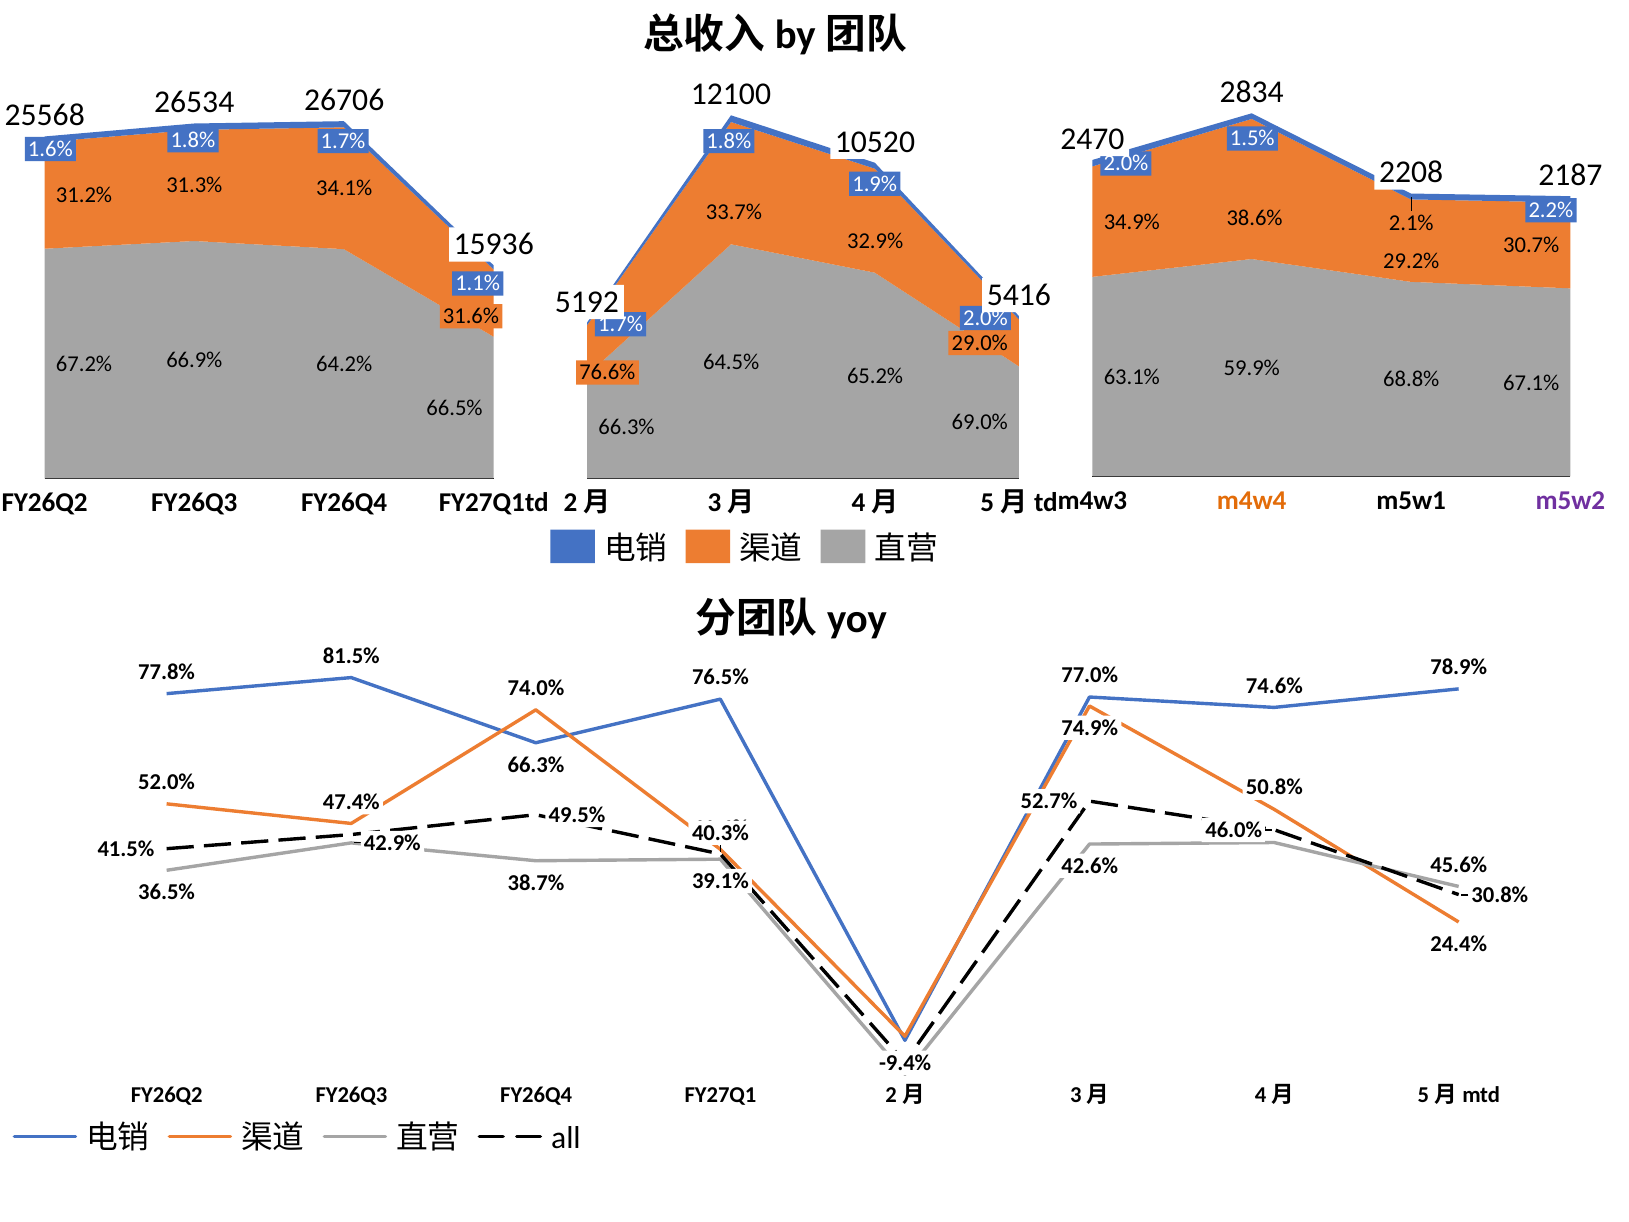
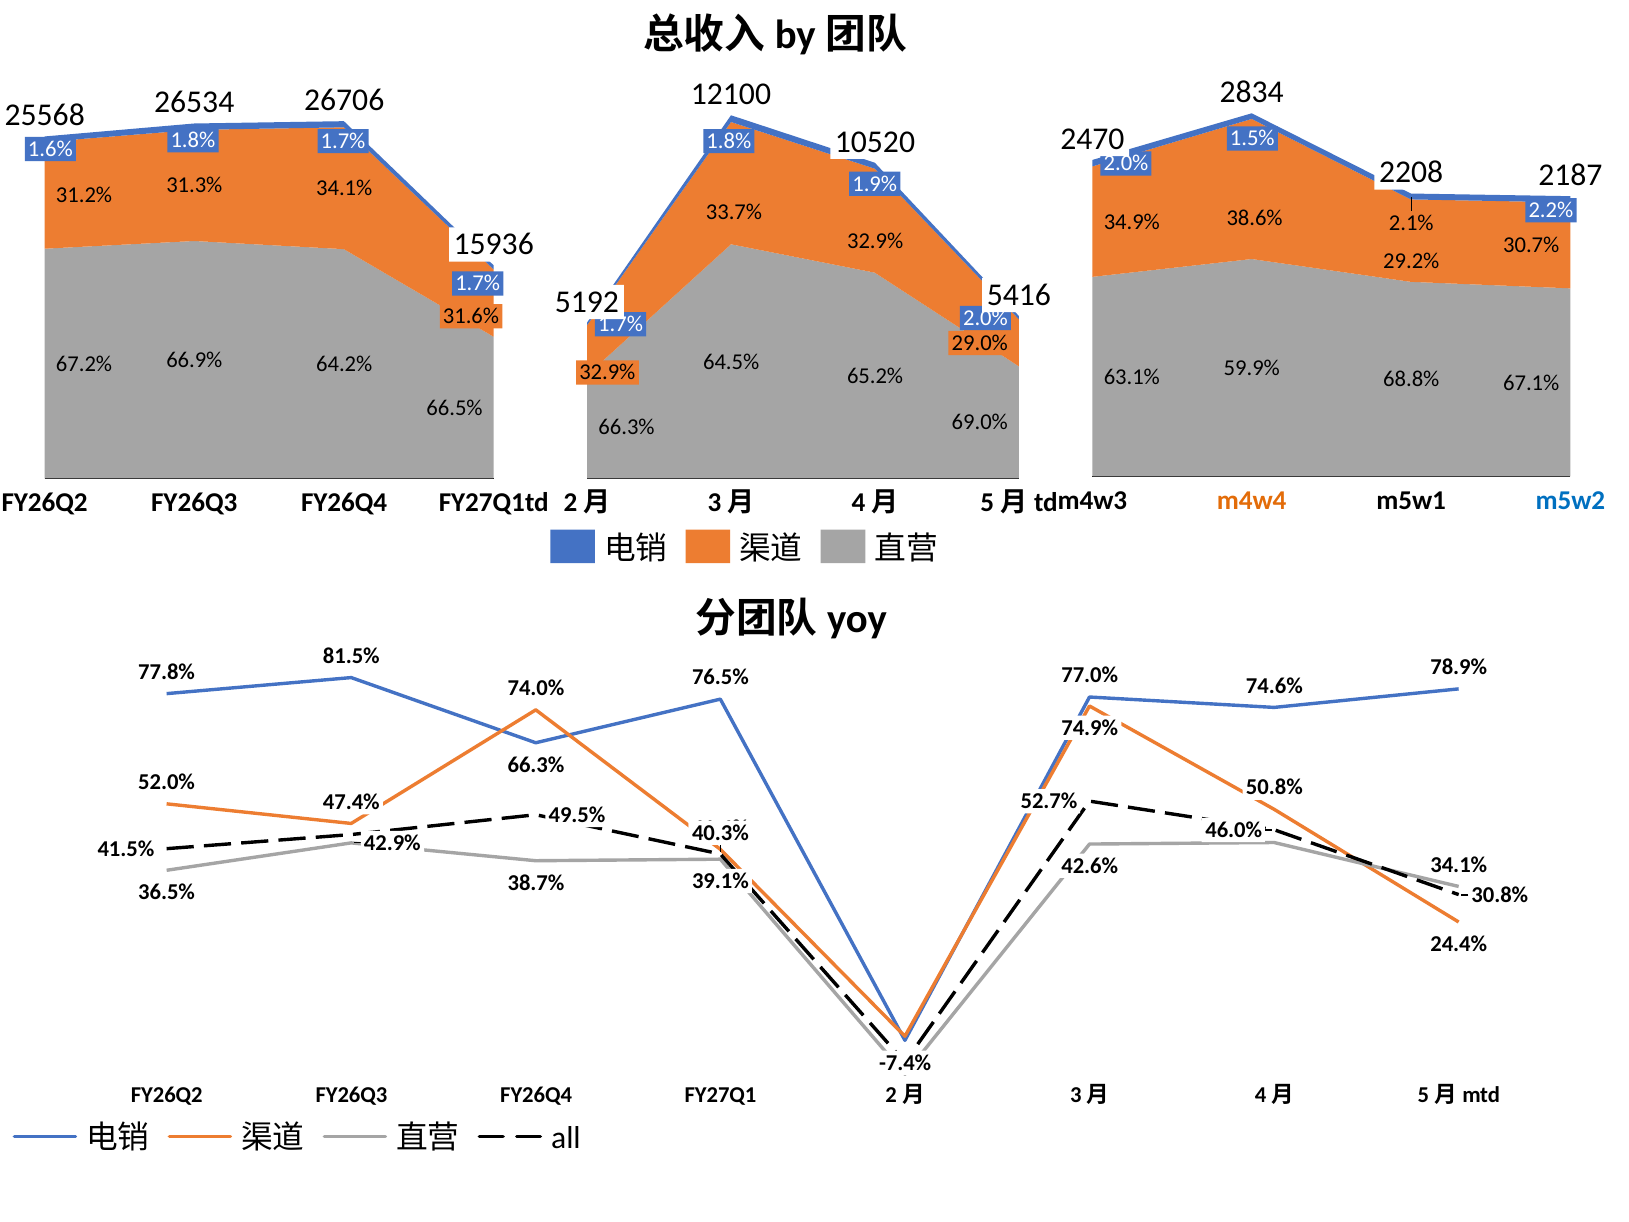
1.1% at (478, 283): 1.1% -> 1.7%
76.6% at (607, 372): 76.6% -> 32.9%
m5w2 colour: purple -> blue
45.6% at (1459, 865): 45.6% -> 34.1%
-9.4%: -9.4% -> -7.4%
